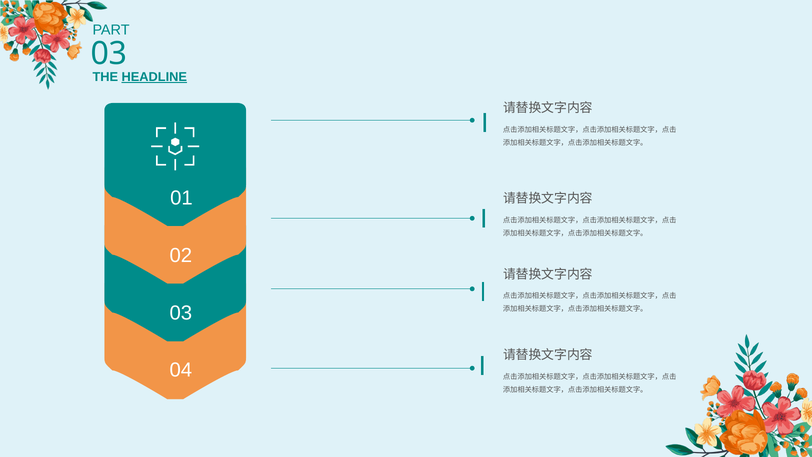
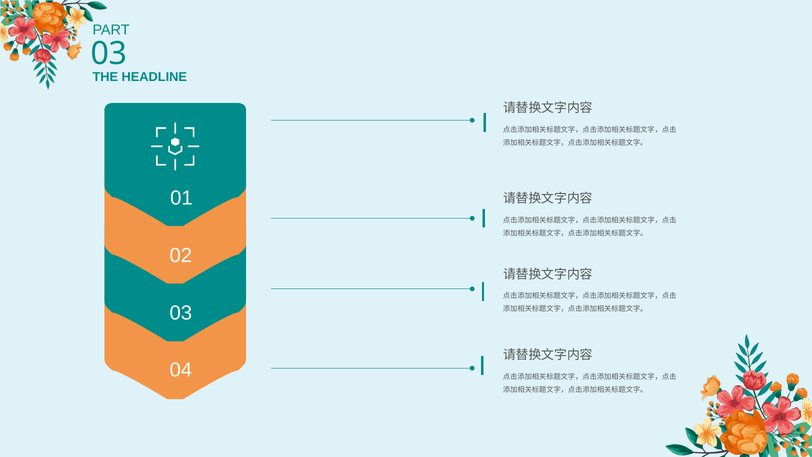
HEADLINE underline: present -> none
